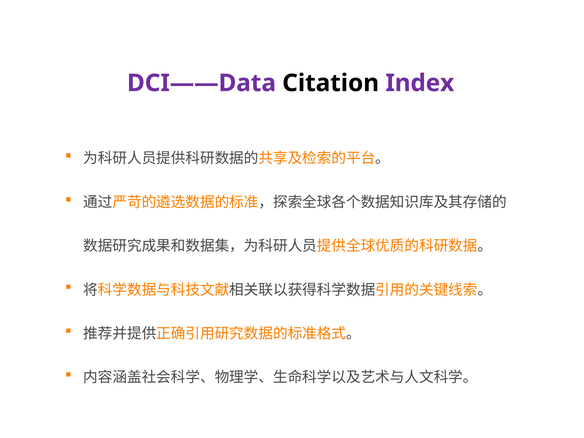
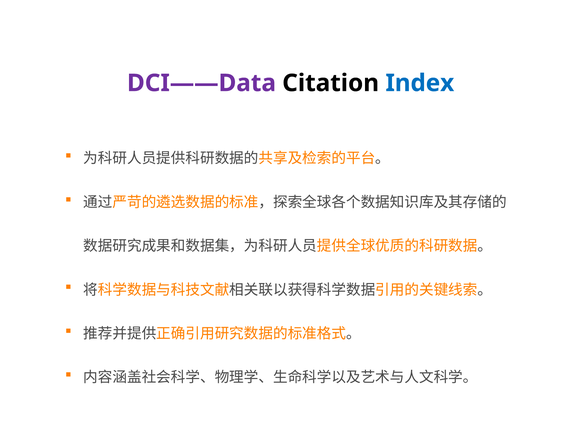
Index colour: purple -> blue
